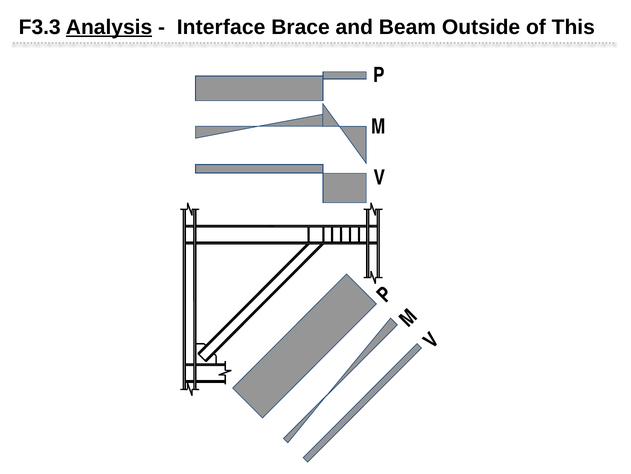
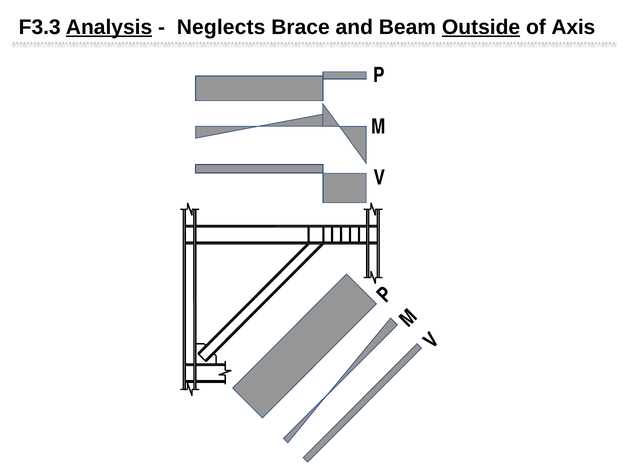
Interface: Interface -> Neglects
Outside underline: none -> present
This: This -> Axis
